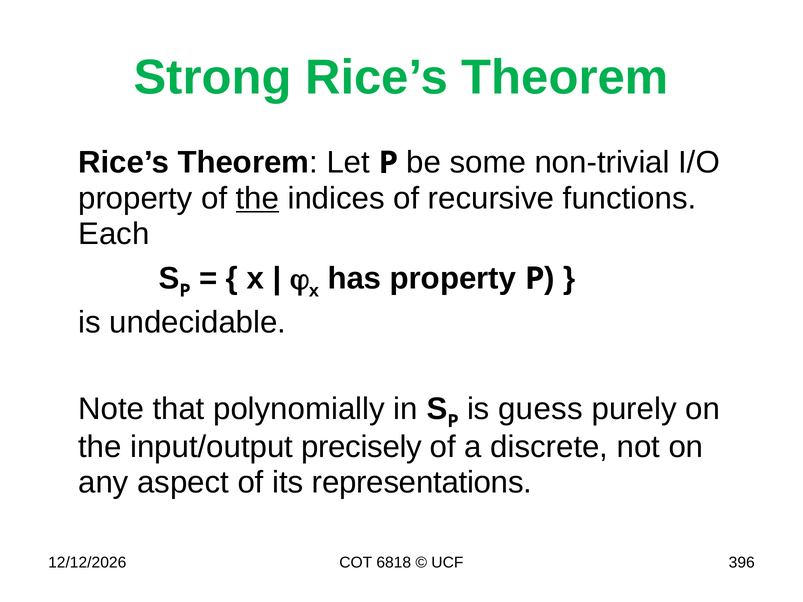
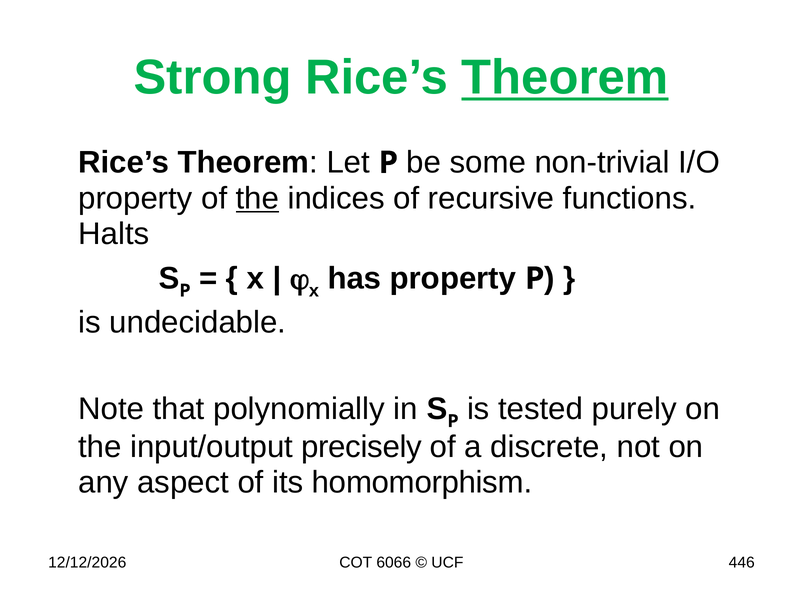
Theorem at (565, 78) underline: none -> present
Each: Each -> Halts
guess: guess -> tested
representations: representations -> homomorphism
6818: 6818 -> 6066
396: 396 -> 446
